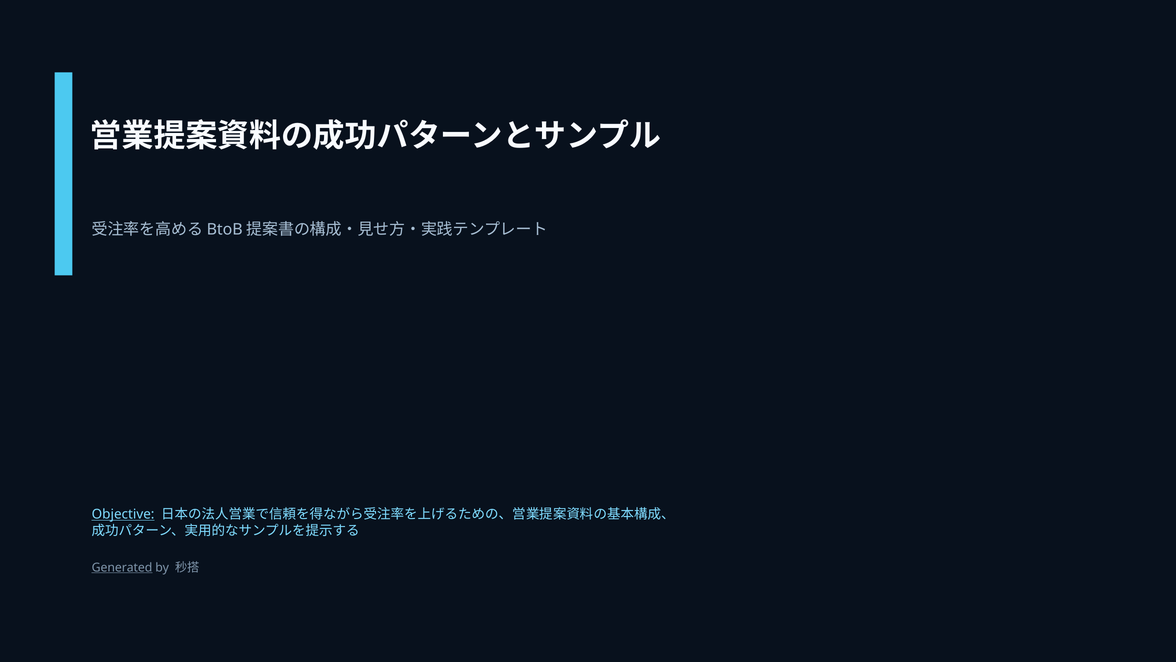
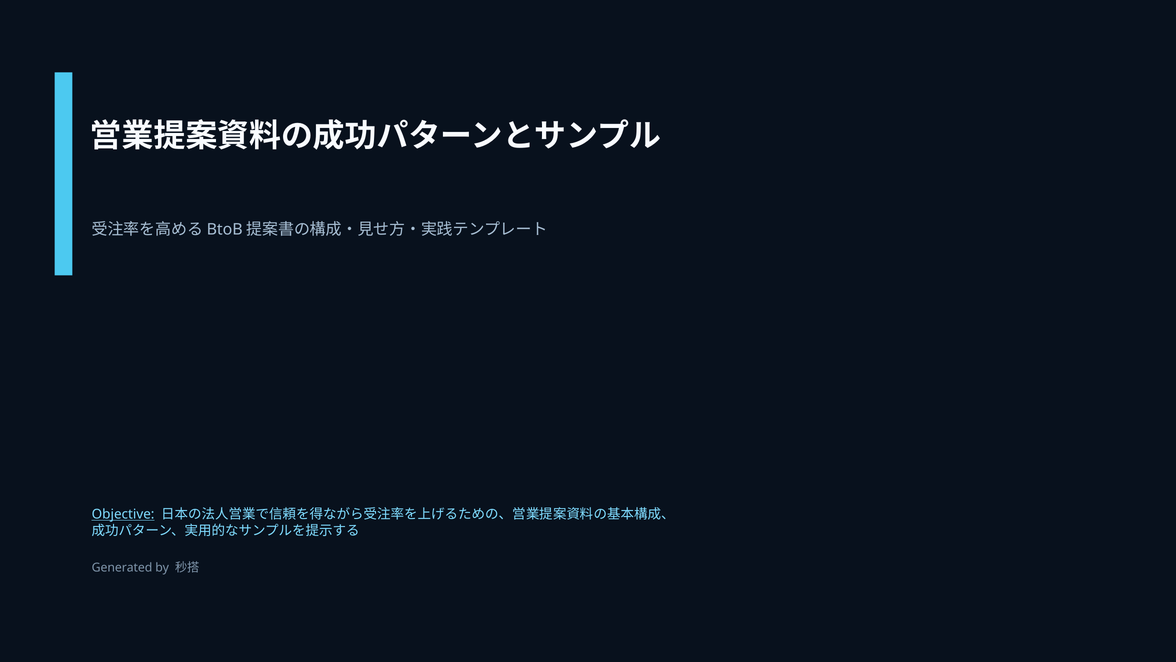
Generated underline: present -> none
